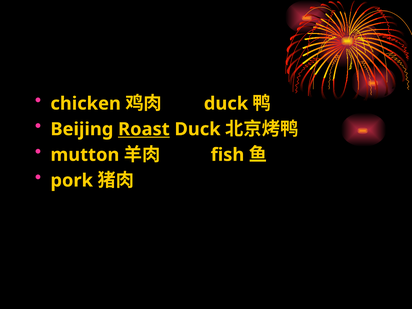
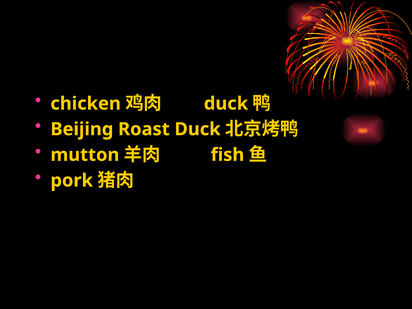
Roast underline: present -> none
